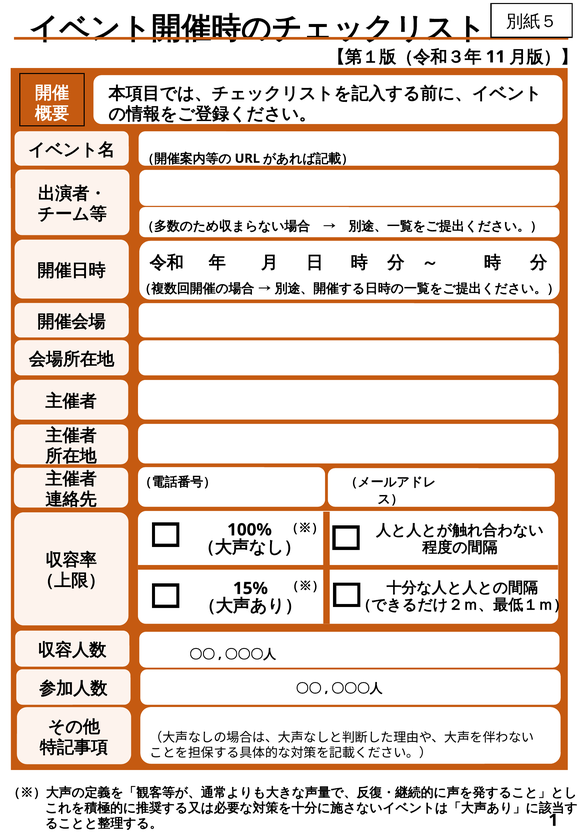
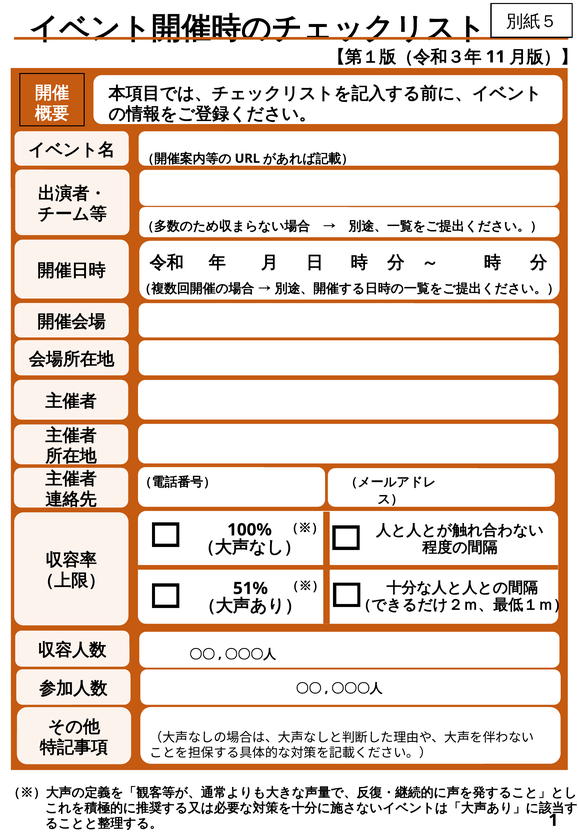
15%: 15% -> 51%
